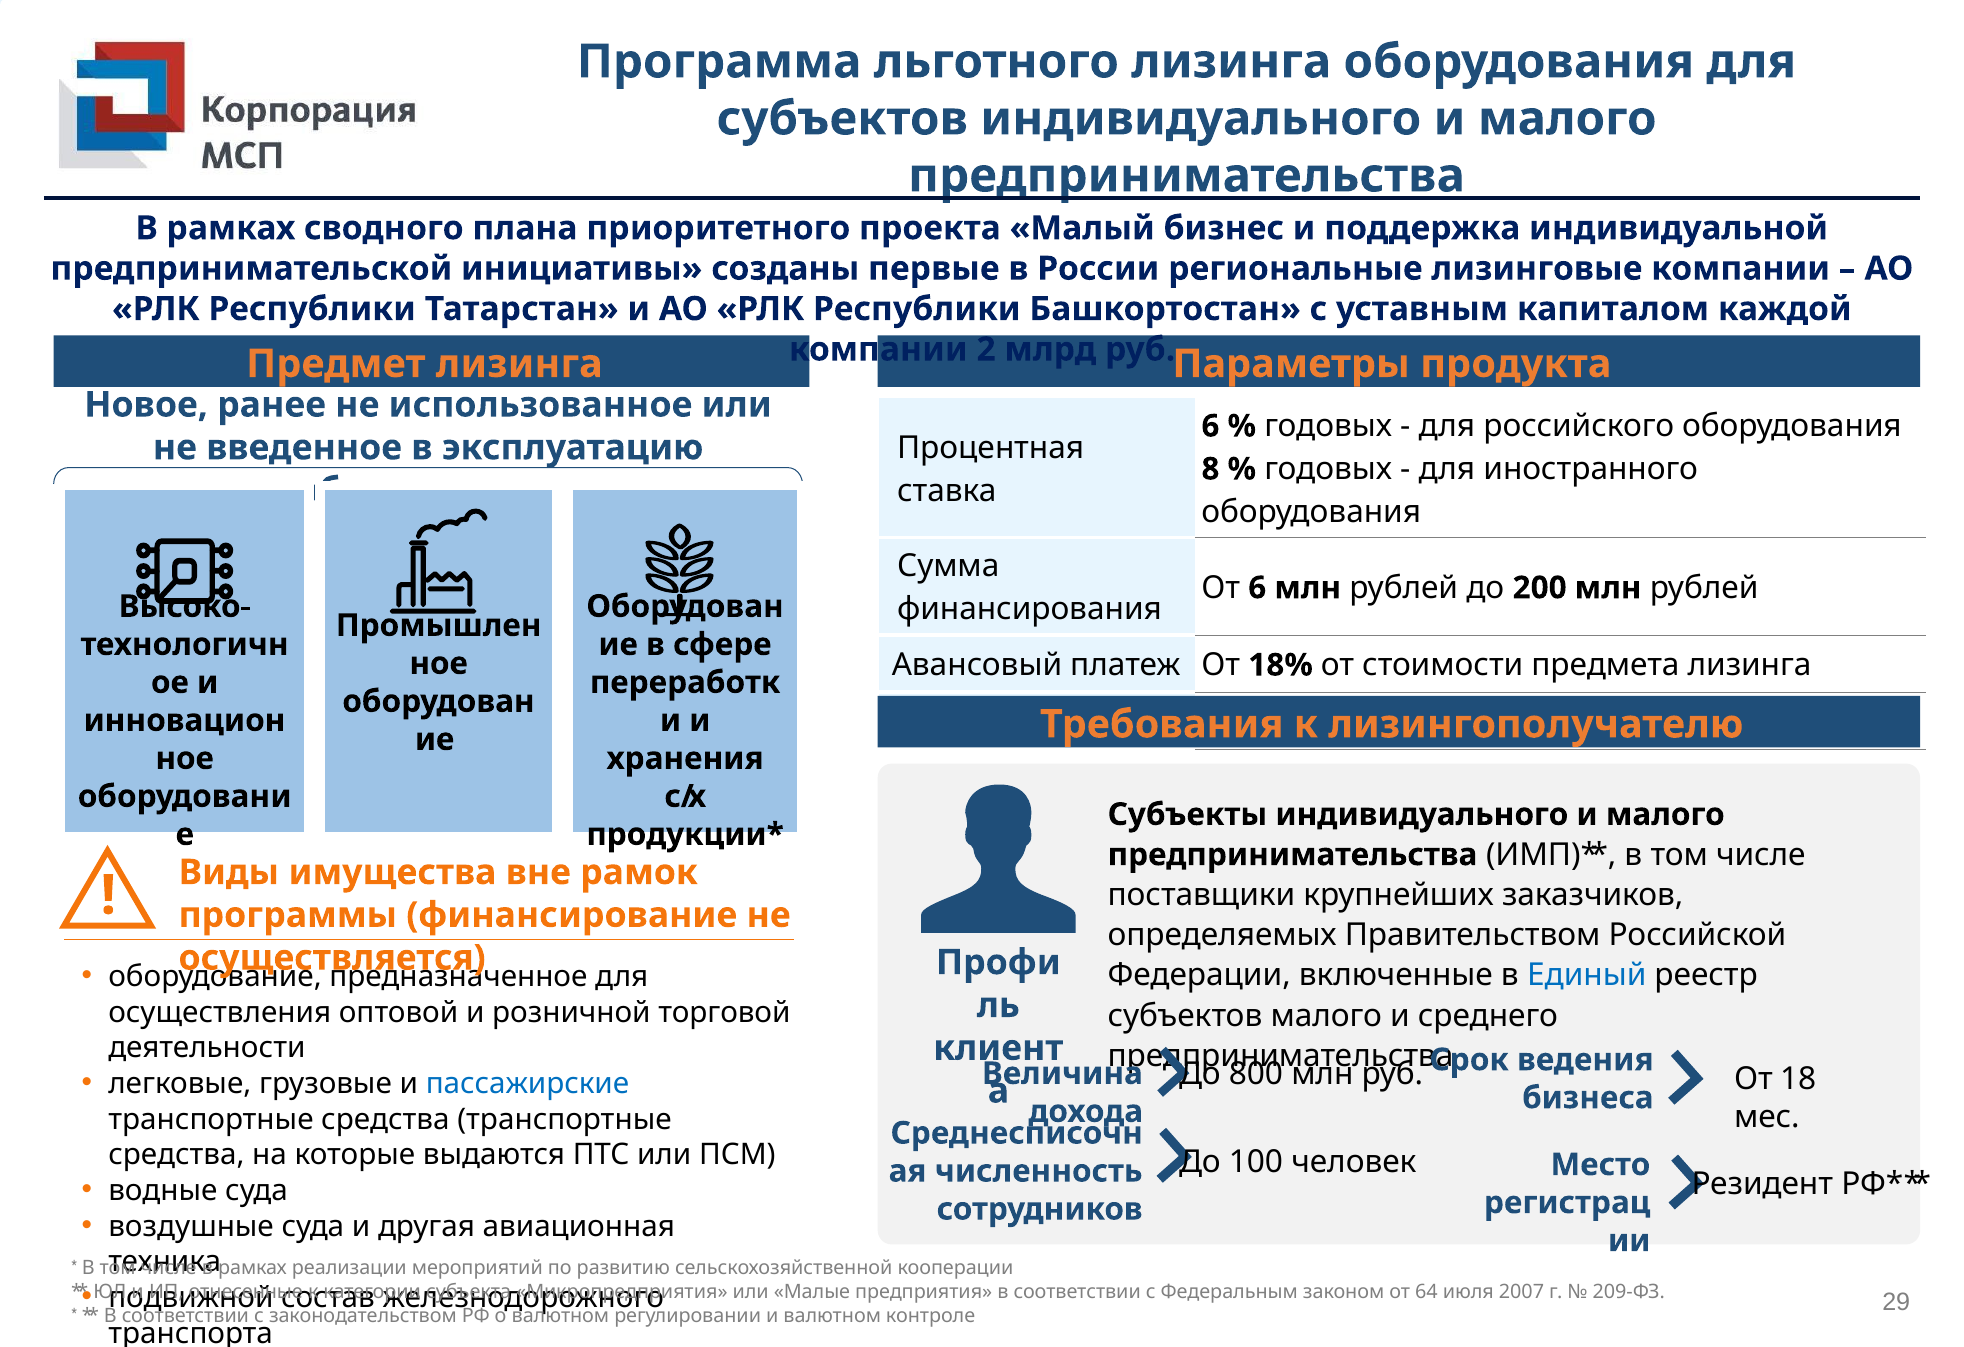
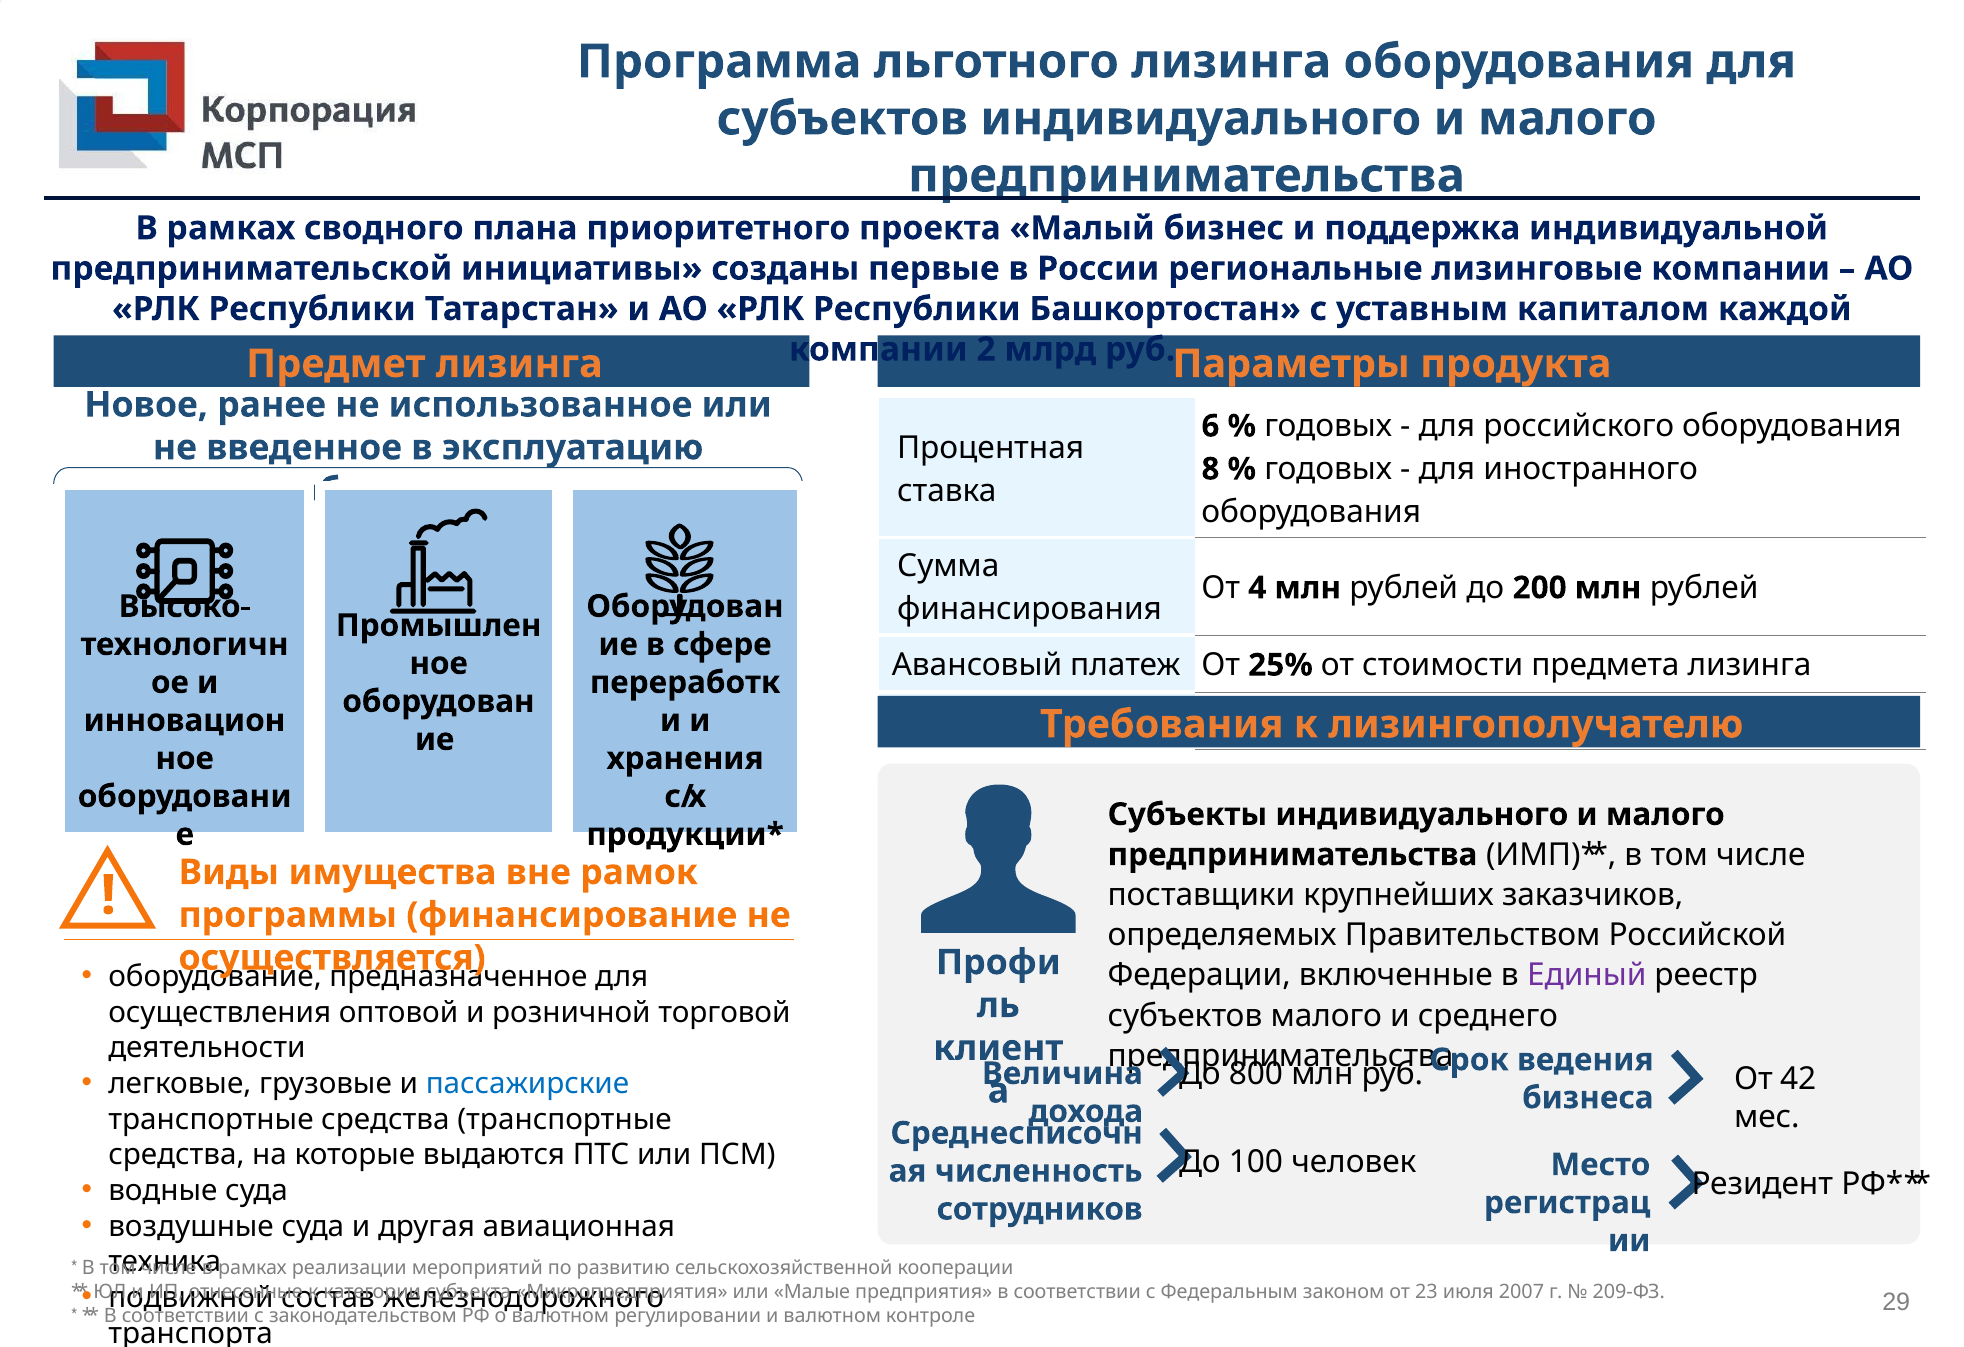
От 6: 6 -> 4
18%: 18% -> 25%
Единый colour: blue -> purple
18: 18 -> 42
64: 64 -> 23
